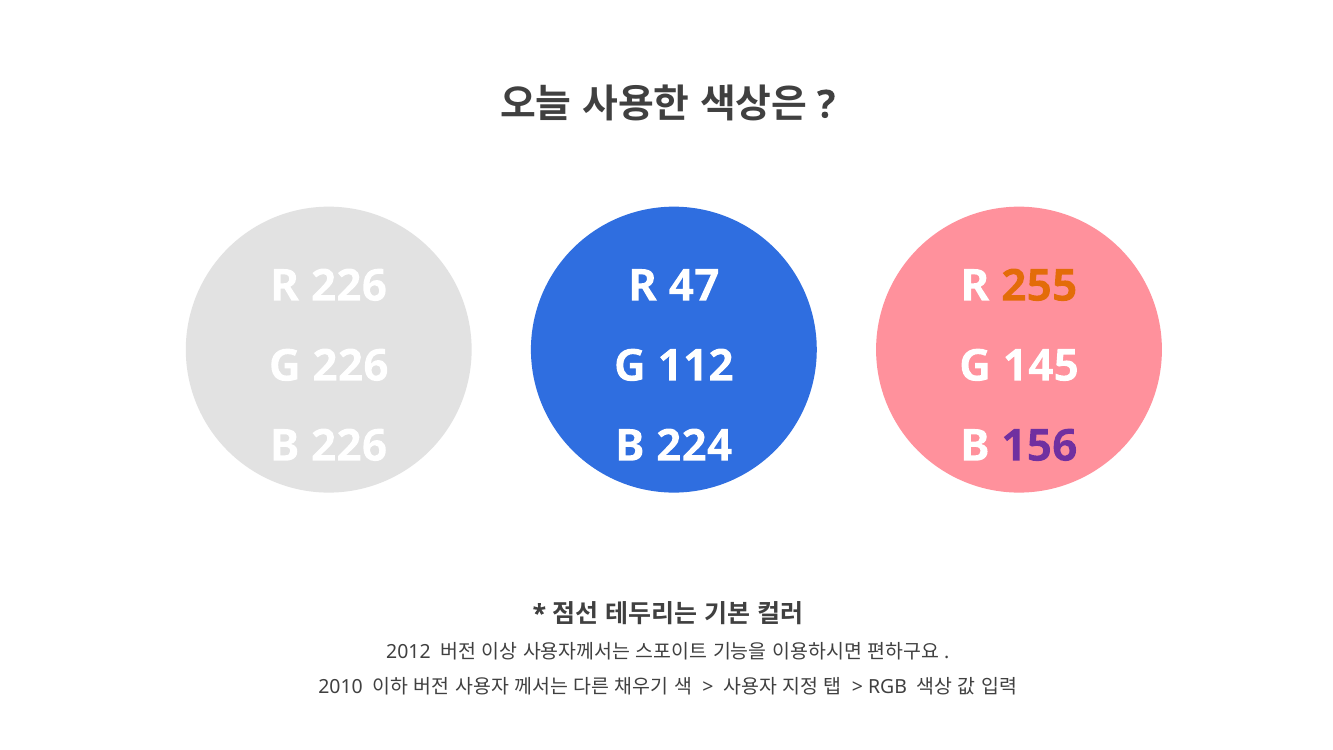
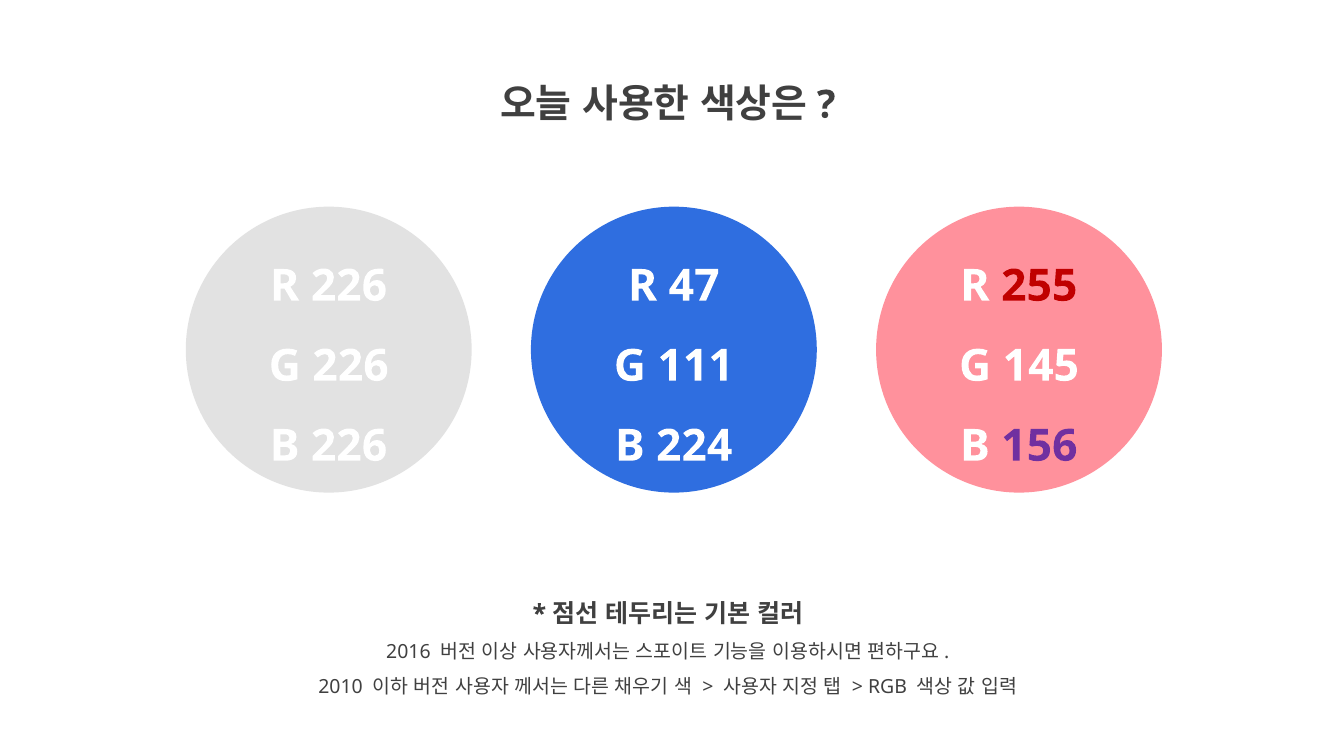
255 colour: orange -> red
112: 112 -> 111
2012: 2012 -> 2016
